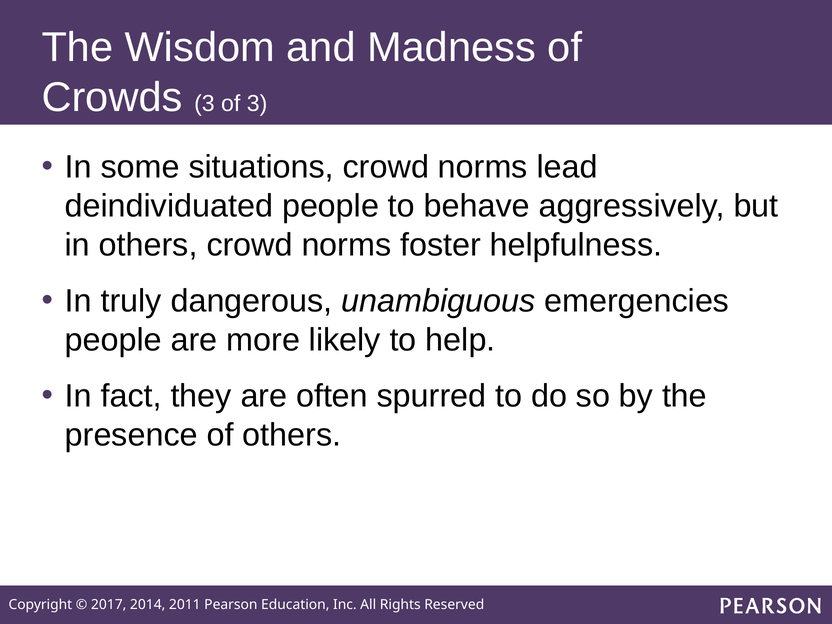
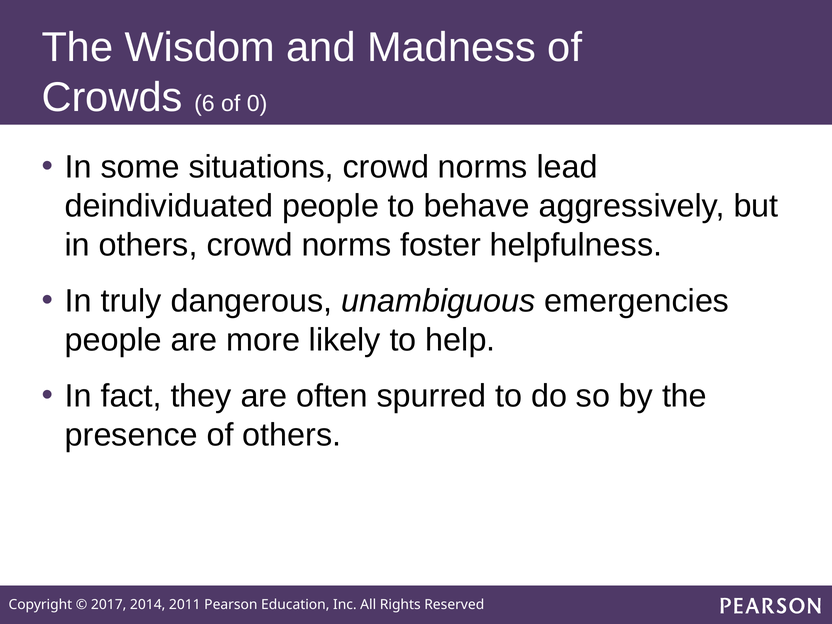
Crowds 3: 3 -> 6
of 3: 3 -> 0
